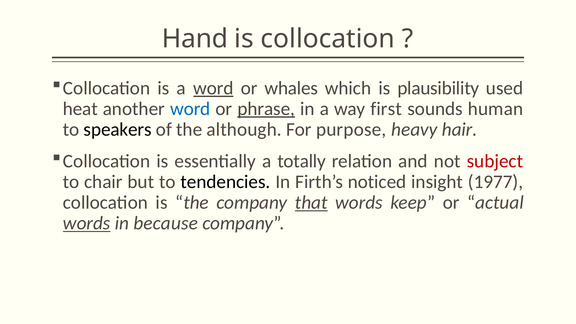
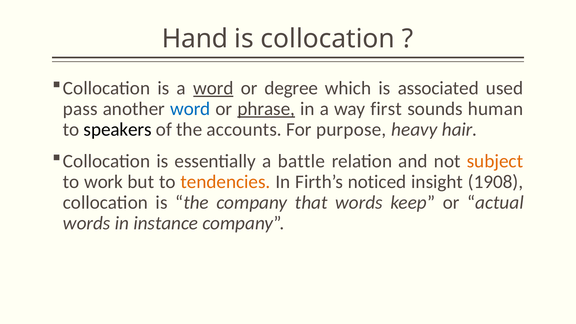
whales: whales -> degree
plausibility: plausibility -> associated
heat: heat -> pass
although: although -> accounts
totally: totally -> battle
subject colour: red -> orange
chair: chair -> work
tendencies colour: black -> orange
1977: 1977 -> 1908
that underline: present -> none
words at (87, 223) underline: present -> none
because: because -> instance
